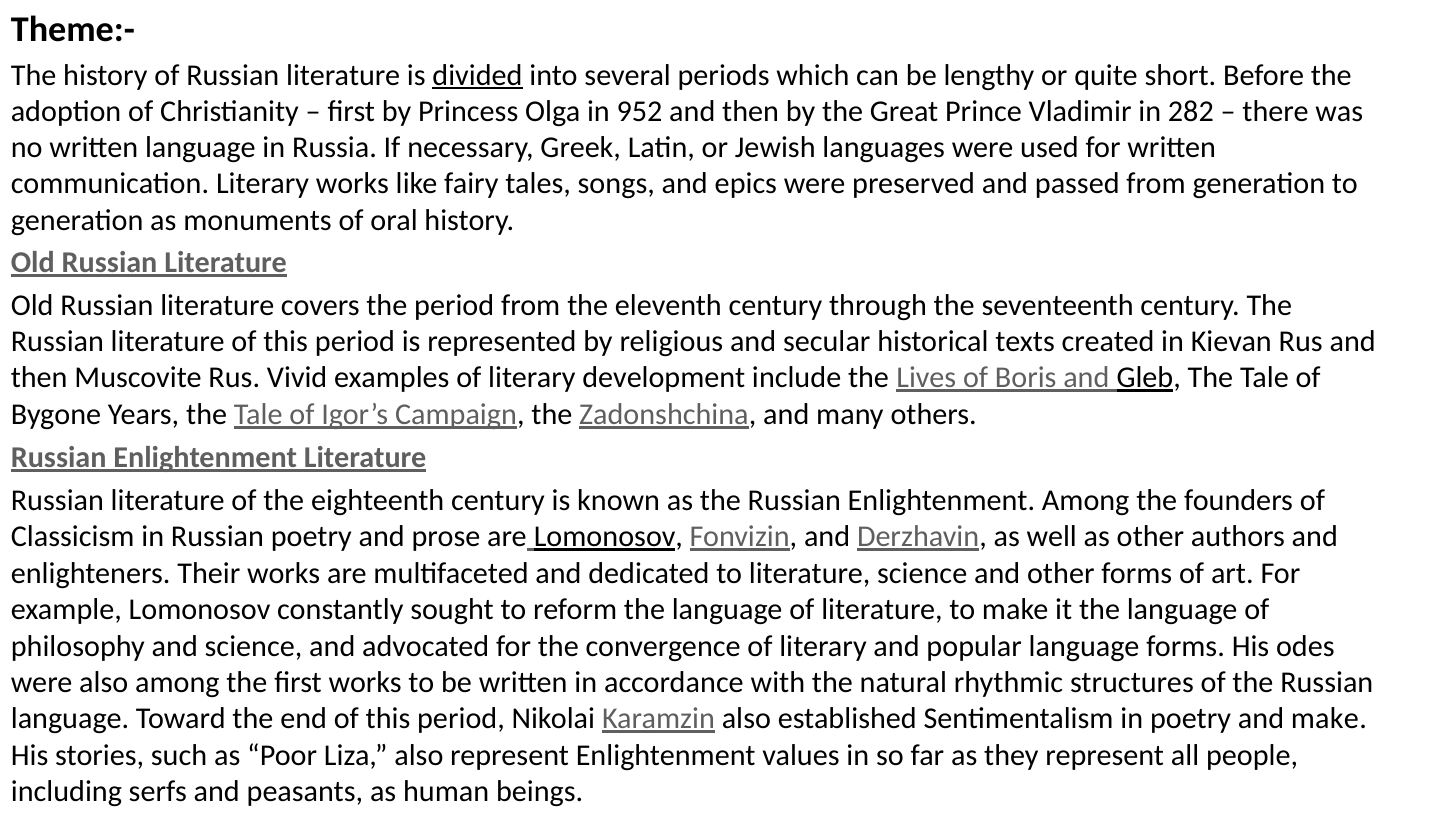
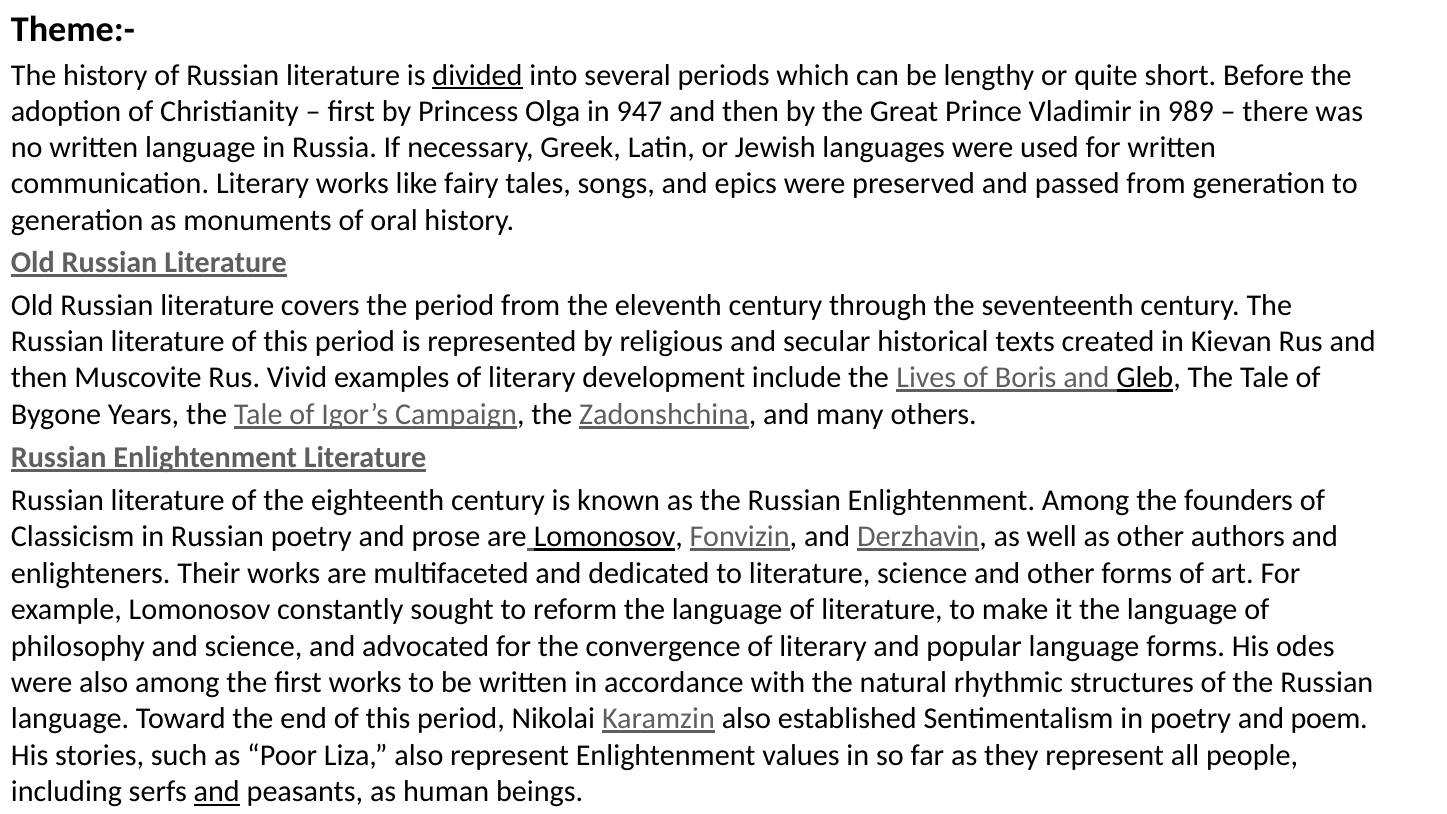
952: 952 -> 947
282: 282 -> 989
and make: make -> poem
and at (217, 792) underline: none -> present
